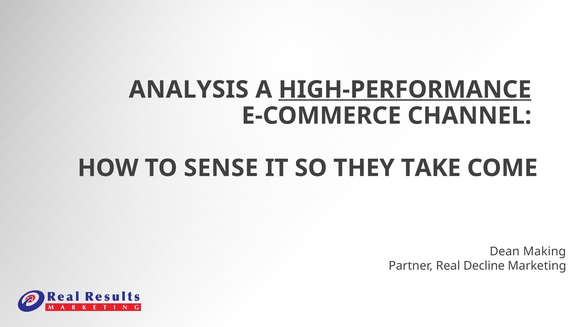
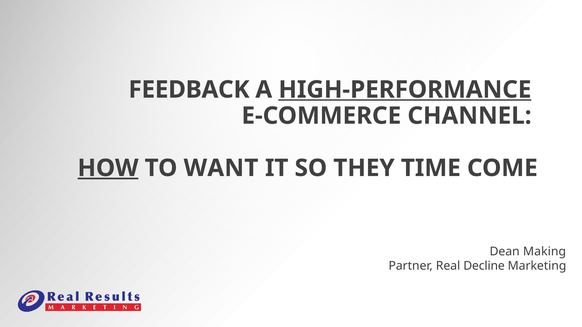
ANALYSIS: ANALYSIS -> FEEDBACK
HOW underline: none -> present
SENSE: SENSE -> WANT
TAKE: TAKE -> TIME
